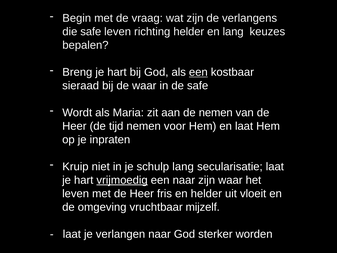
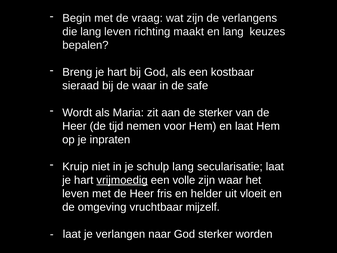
die safe: safe -> lang
richting helder: helder -> maakt
een at (198, 72) underline: present -> none
de nemen: nemen -> sterker
een naar: naar -> volle
